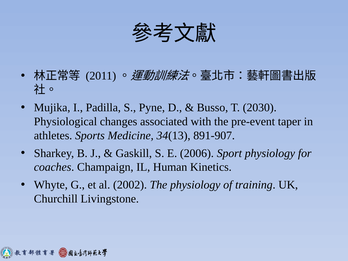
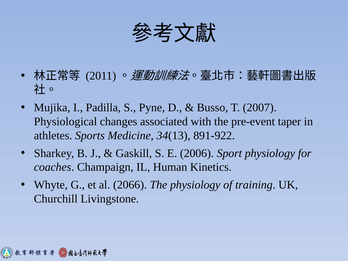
2030: 2030 -> 2007
891-907: 891-907 -> 891-922
2002: 2002 -> 2066
